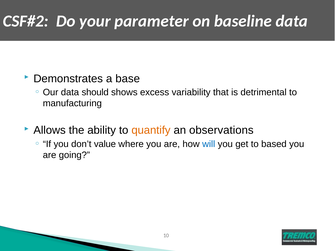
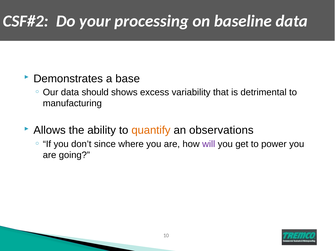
parameter: parameter -> processing
value: value -> since
will colour: blue -> purple
based: based -> power
